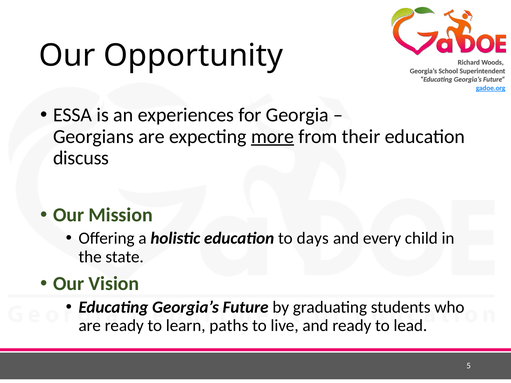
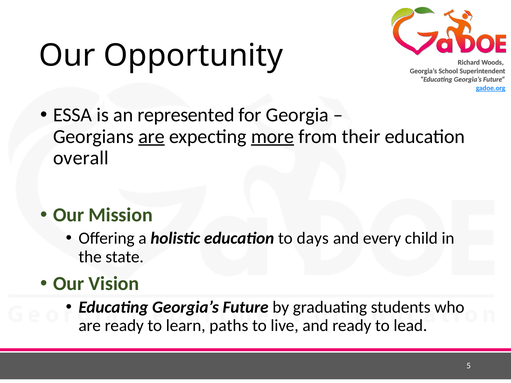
experiences: experiences -> represented
are at (152, 137) underline: none -> present
discuss: discuss -> overall
